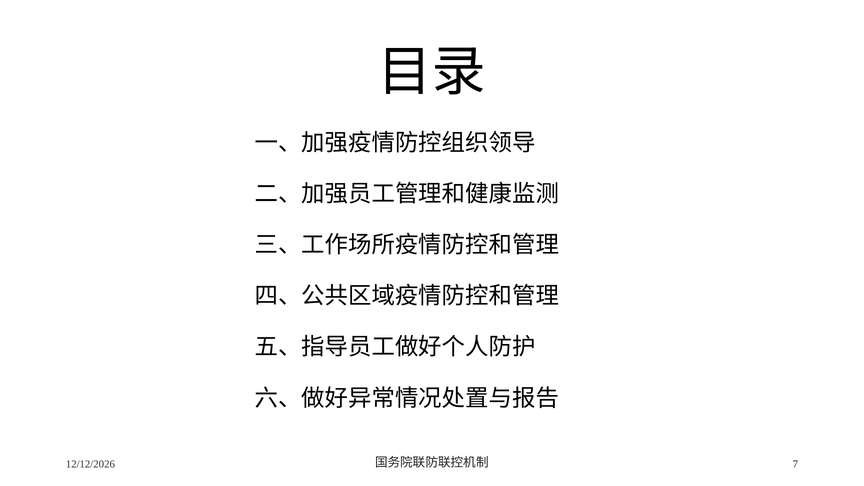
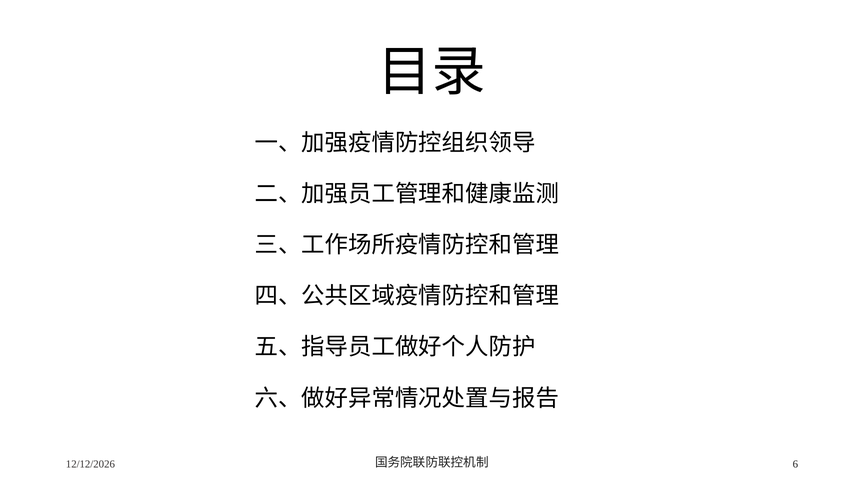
7: 7 -> 6
